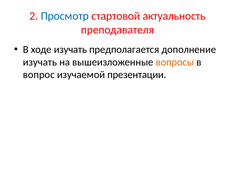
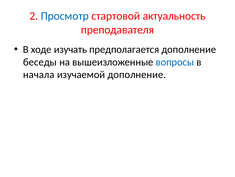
изучать at (40, 62): изучать -> беседы
вопросы colour: orange -> blue
вопрос: вопрос -> начала
изучаемой презентации: презентации -> дополнение
